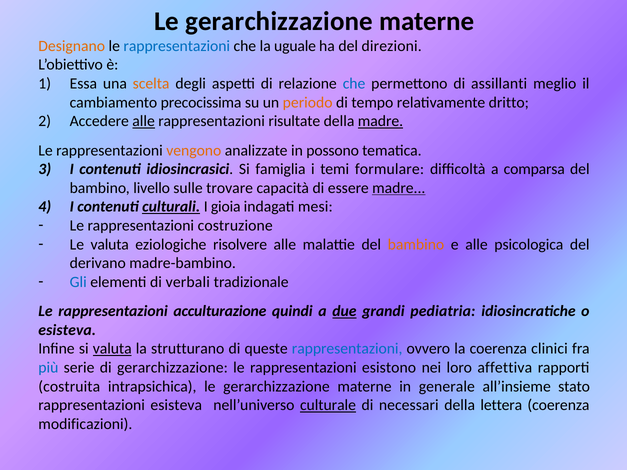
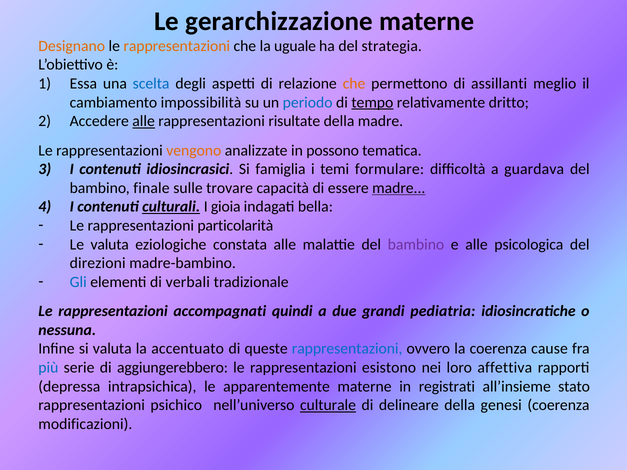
rappresentazioni at (177, 46) colour: blue -> orange
direzioni: direzioni -> strategia
scelta colour: orange -> blue
che at (354, 84) colour: blue -> orange
precocissima: precocissima -> impossibilità
periodo colour: orange -> blue
tempo underline: none -> present
madre at (380, 121) underline: present -> none
comparsa: comparsa -> guardava
livello: livello -> finale
mesi: mesi -> bella
costruzione: costruzione -> particolarità
risolvere: risolvere -> constata
bambino at (416, 245) colour: orange -> purple
derivano: derivano -> direzioni
acculturazione: acculturazione -> accompagnati
due underline: present -> none
esisteva at (67, 330): esisteva -> nessuna
valuta at (112, 349) underline: present -> none
strutturano: strutturano -> accentuato
clinici: clinici -> cause
di gerarchizzazione: gerarchizzazione -> aggiungerebbero
costruita: costruita -> depressa
intrapsichica le gerarchizzazione: gerarchizzazione -> apparentemente
generale: generale -> registrati
rappresentazioni esisteva: esisteva -> psichico
necessari: necessari -> delineare
lettera: lettera -> genesi
